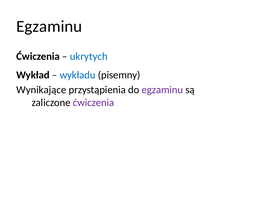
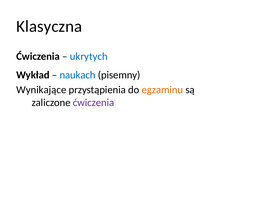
Egzaminu at (49, 26): Egzaminu -> Klasyczna
wykładu: wykładu -> naukach
egzaminu at (162, 90) colour: purple -> orange
